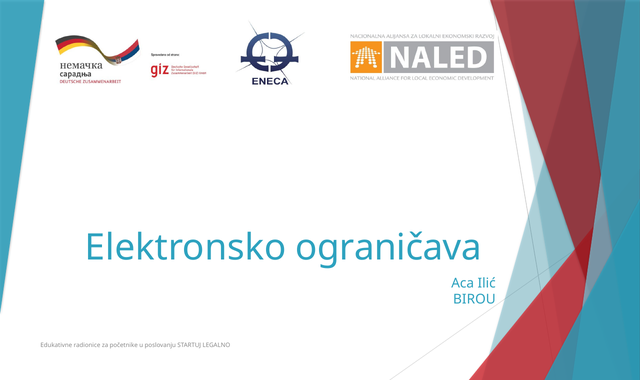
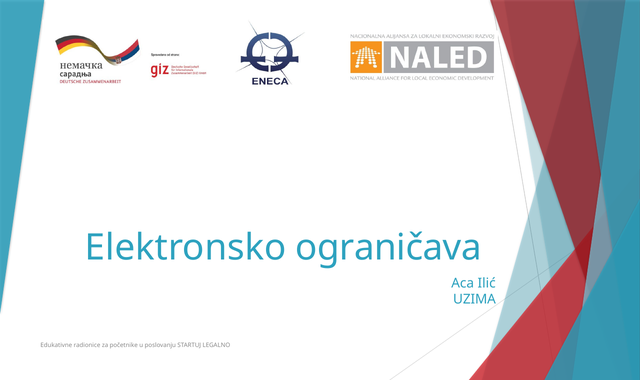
BIROU: BIROU -> UZIMA
